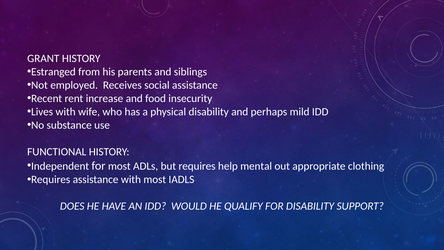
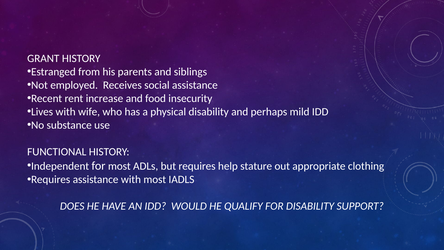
mental: mental -> stature
